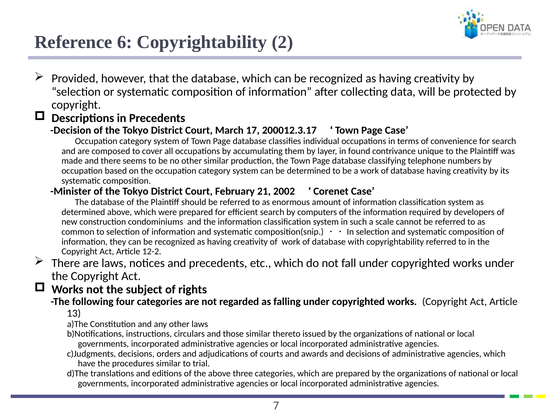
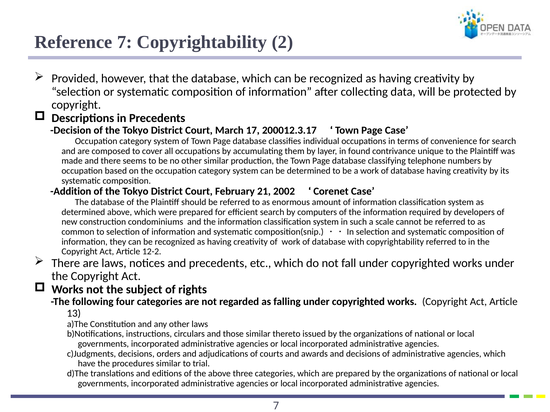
Reference 6: 6 -> 7
Minister: Minister -> Addition
